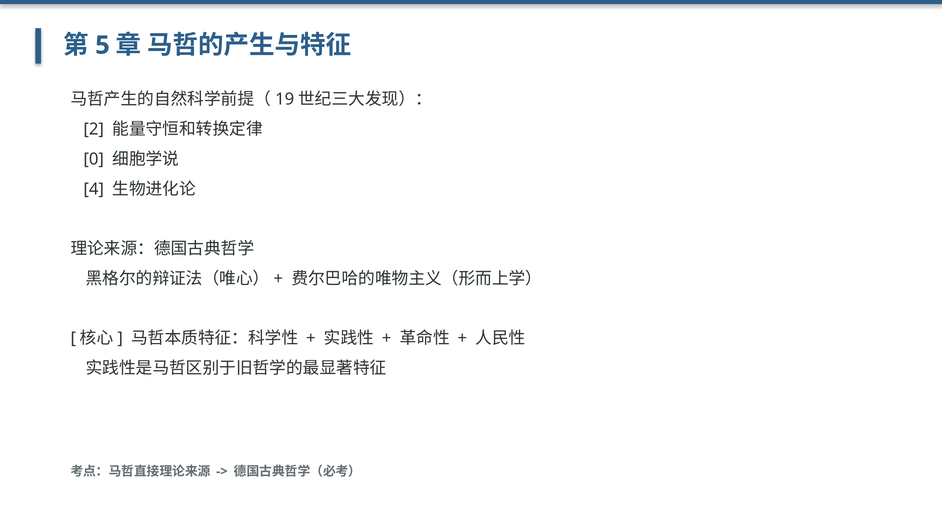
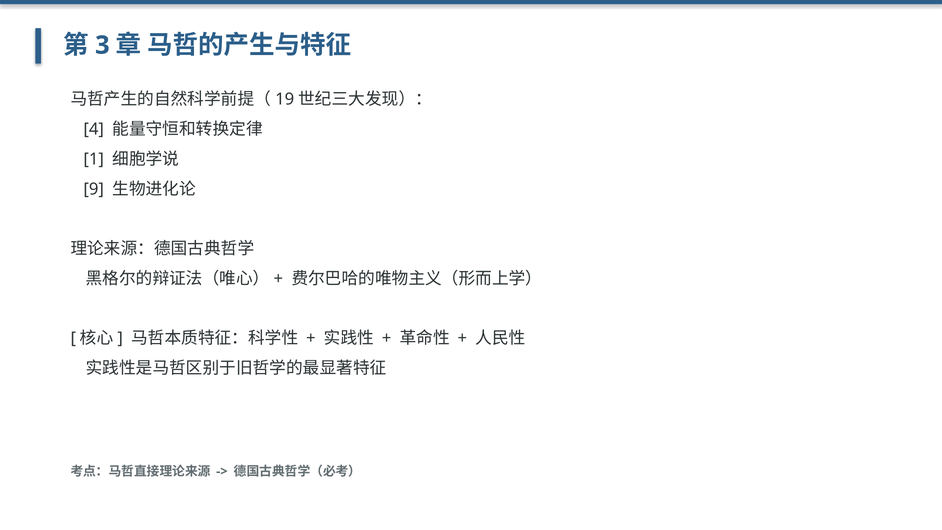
5: 5 -> 3
2: 2 -> 4
0: 0 -> 1
4: 4 -> 9
